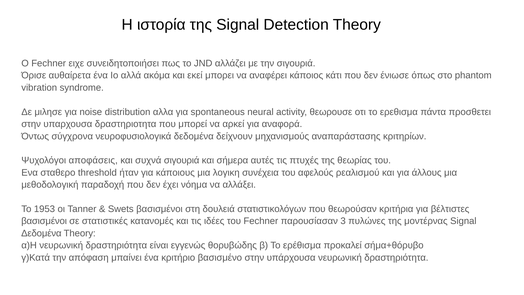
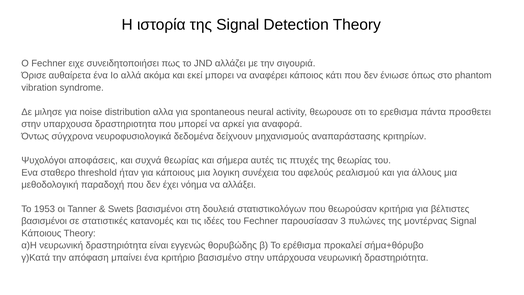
συχνά σιγουριά: σιγουριά -> θεωρίας
Δεδομένα at (41, 233): Δεδομένα -> Κάποιους
